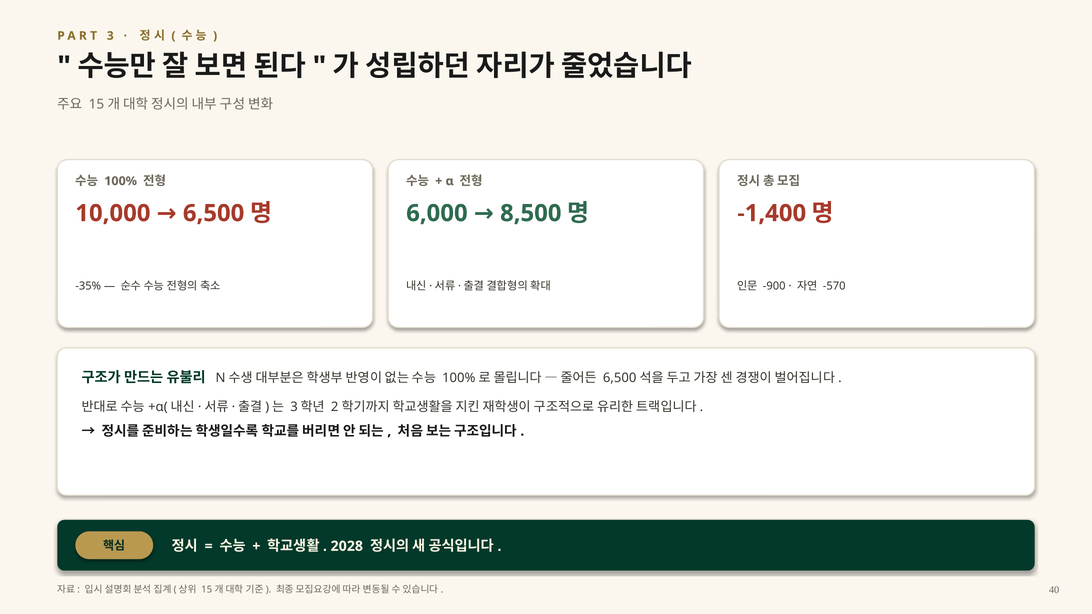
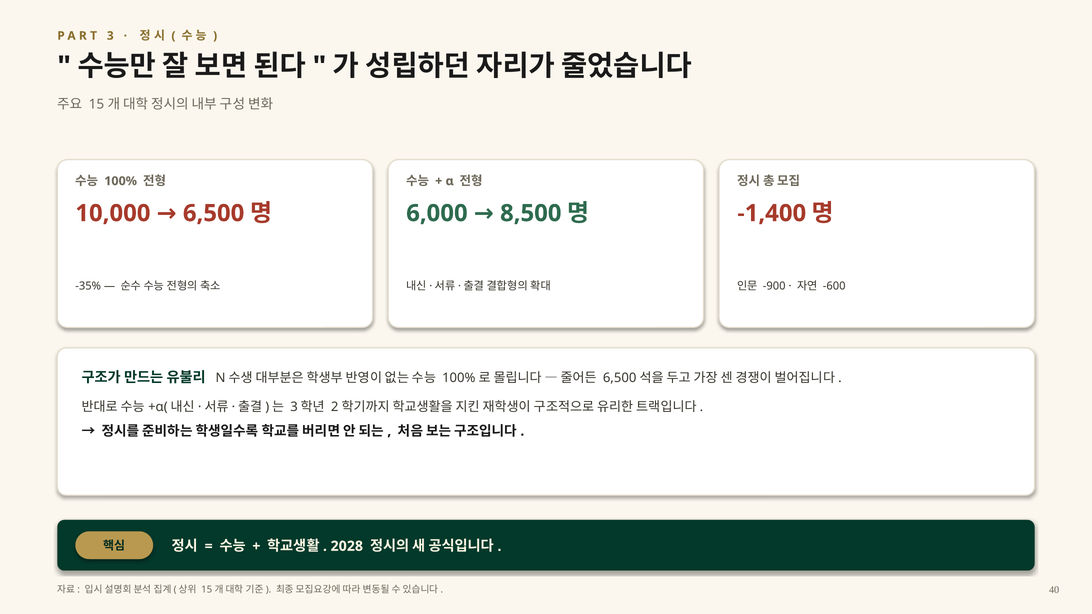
-570: -570 -> -600
